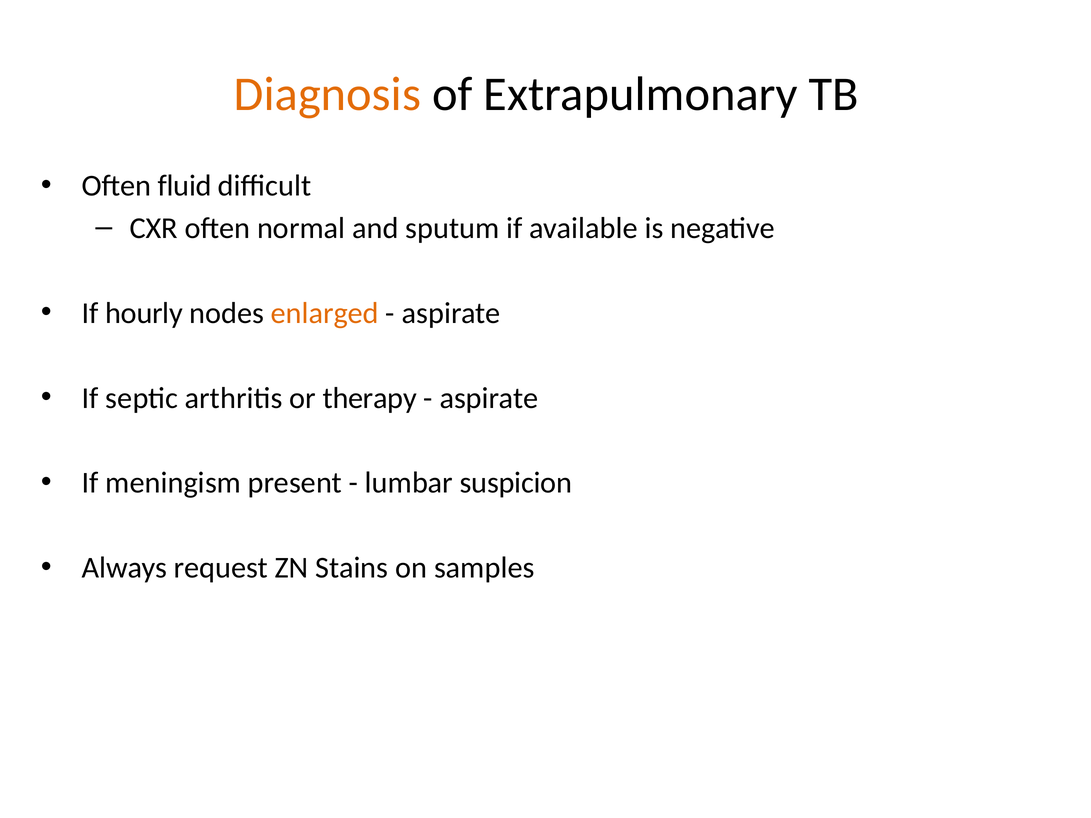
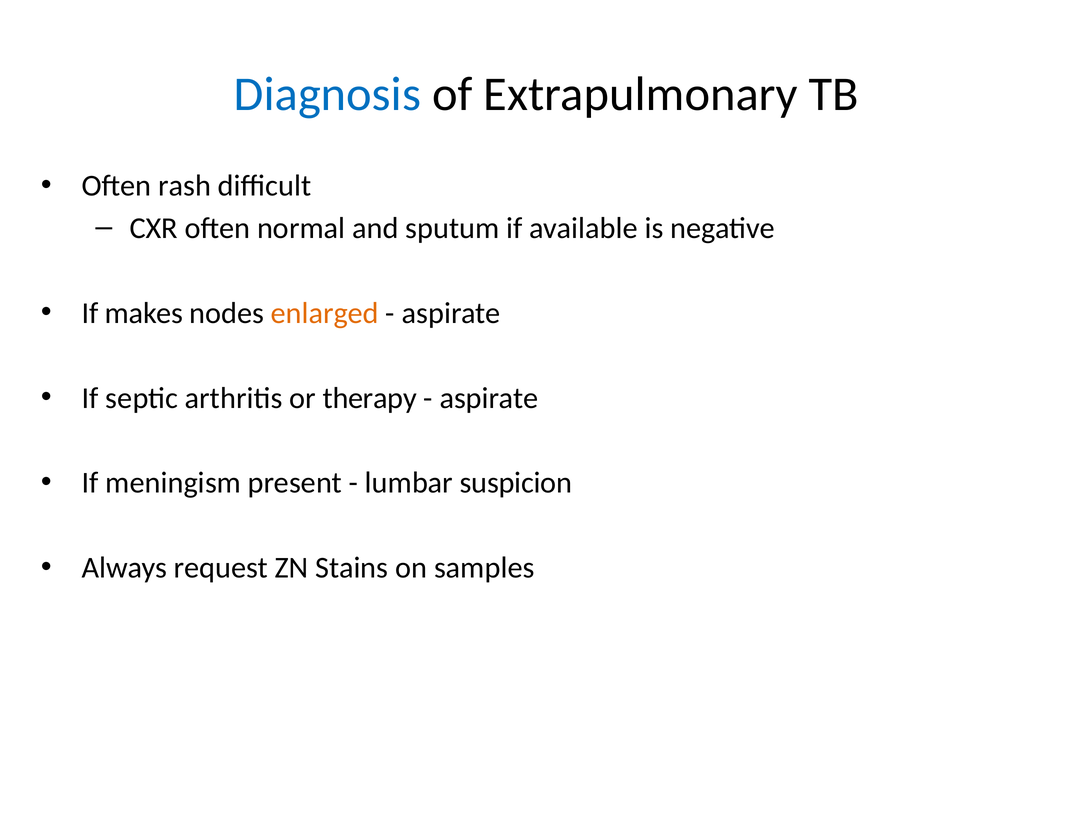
Diagnosis colour: orange -> blue
fluid: fluid -> rash
hourly: hourly -> makes
